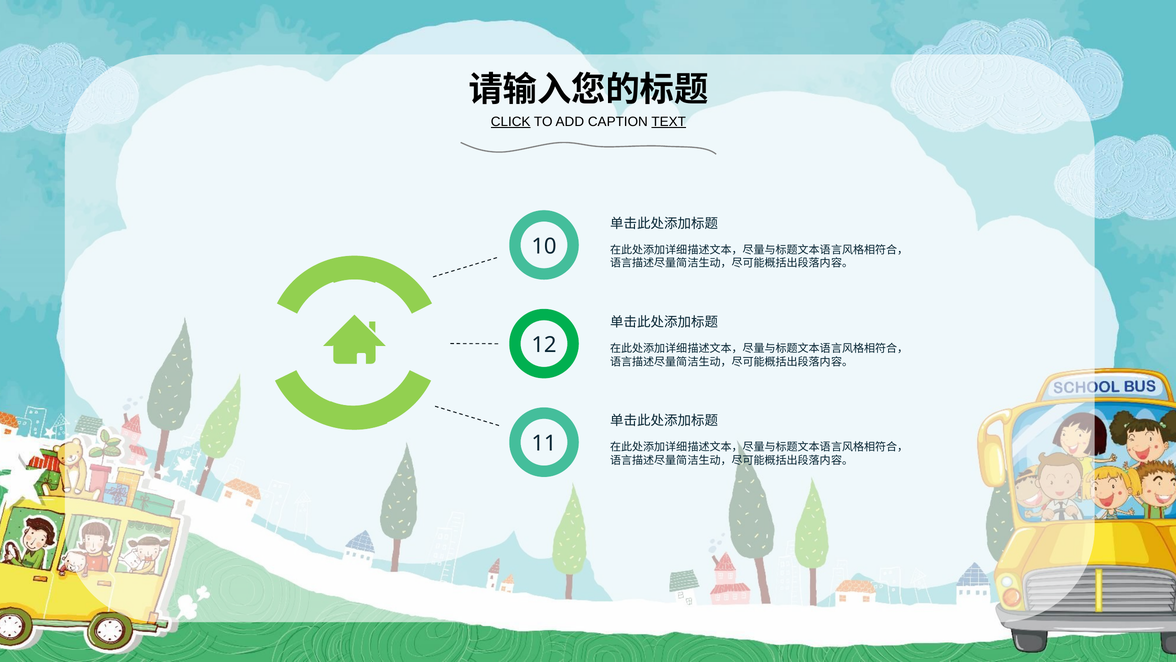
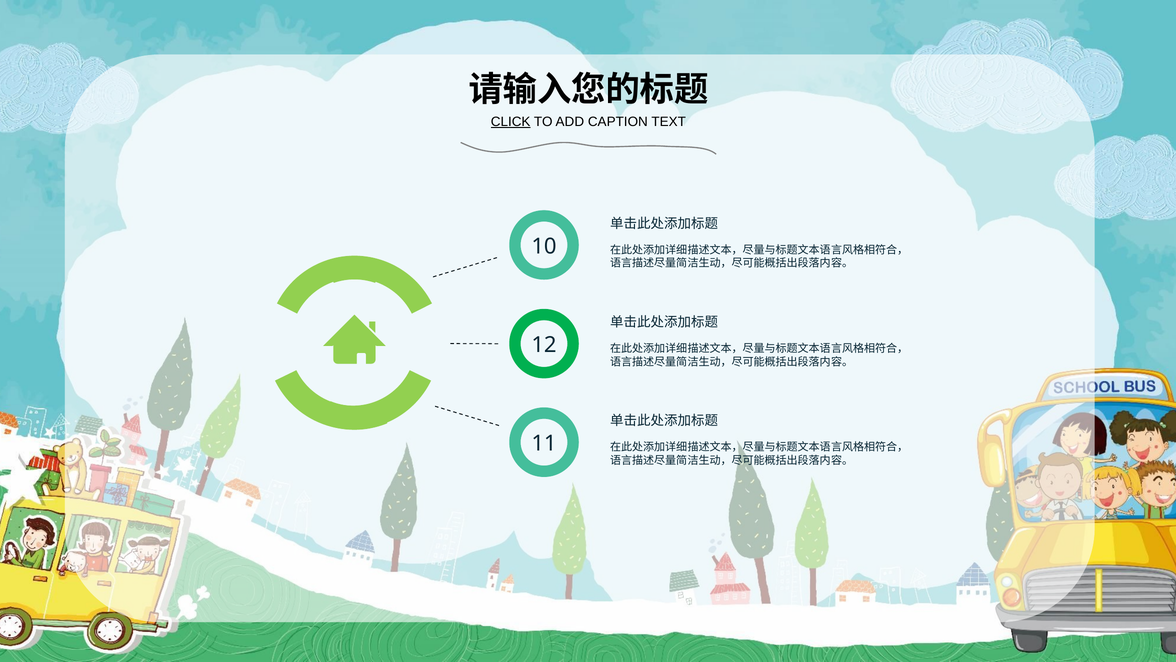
TEXT underline: present -> none
